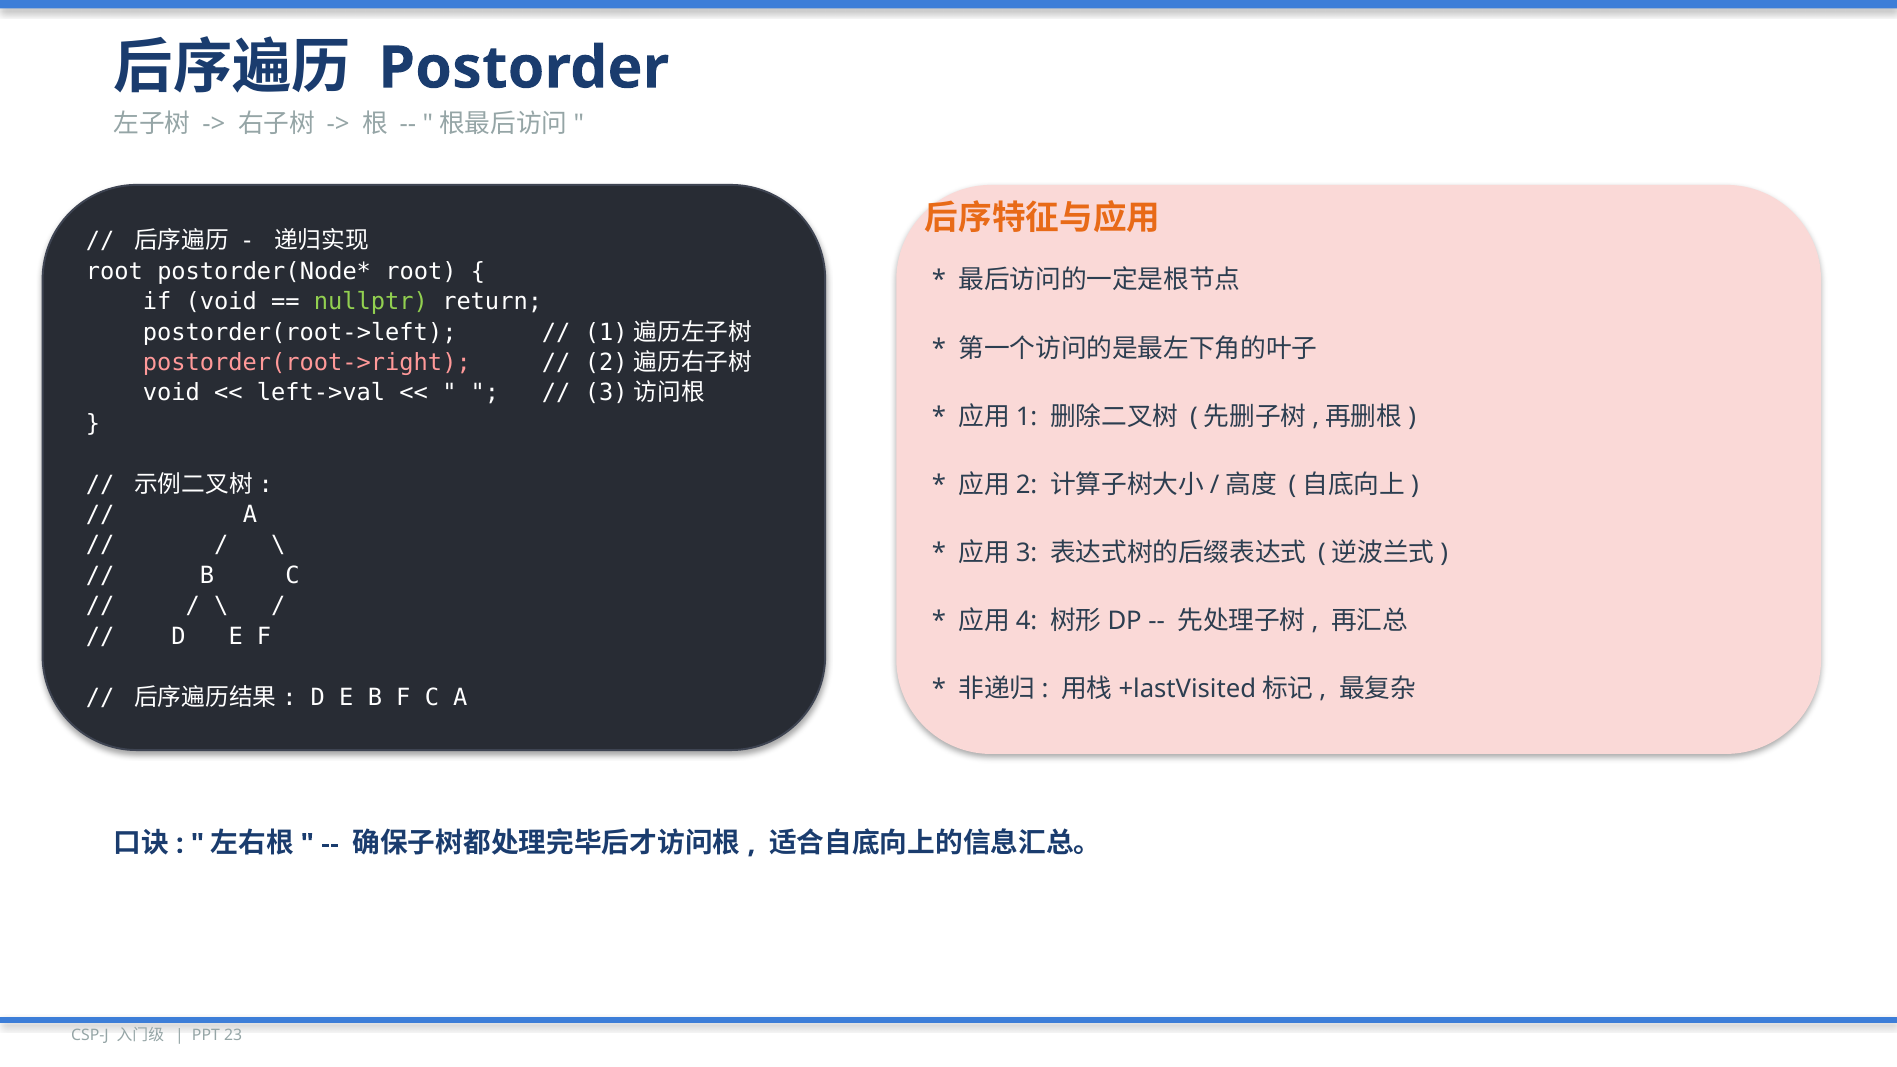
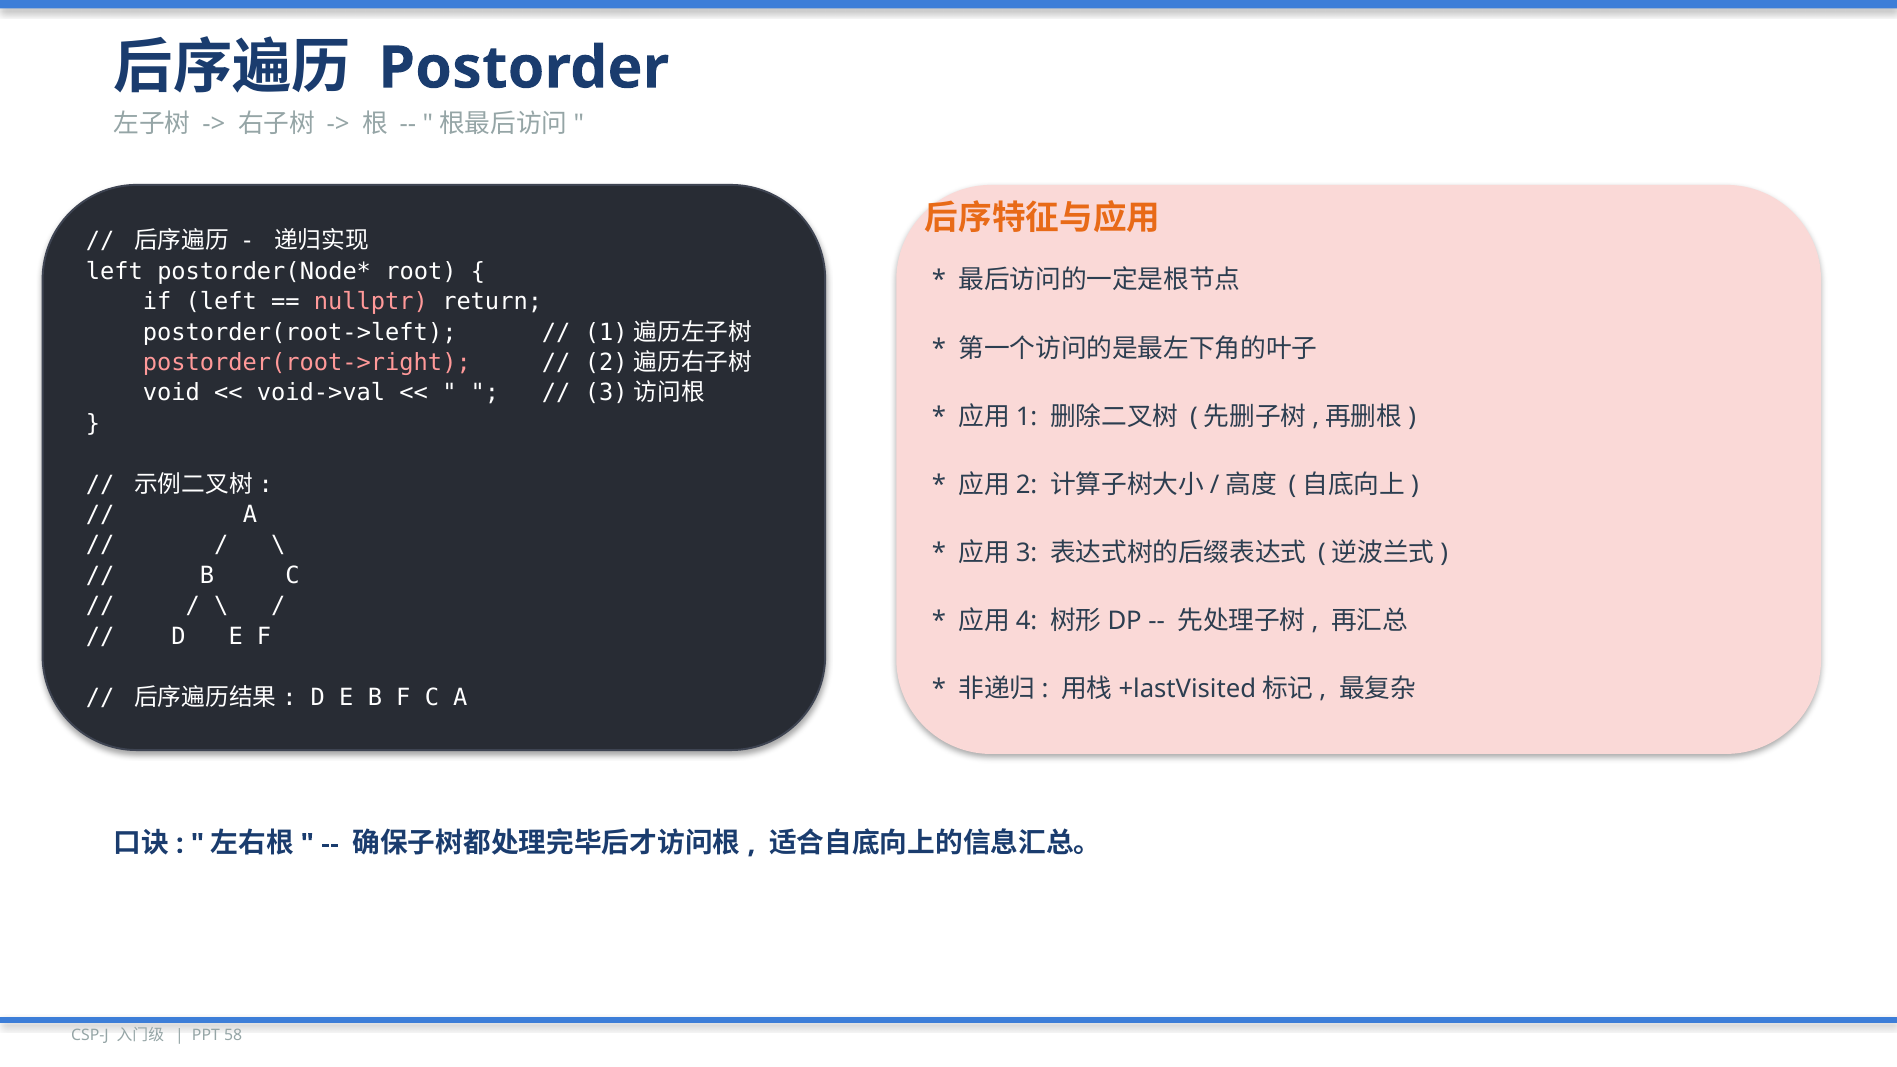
root at (114, 271): root -> left
if void: void -> left
nullptr colour: light green -> pink
left->val: left->val -> void->val
23: 23 -> 58
